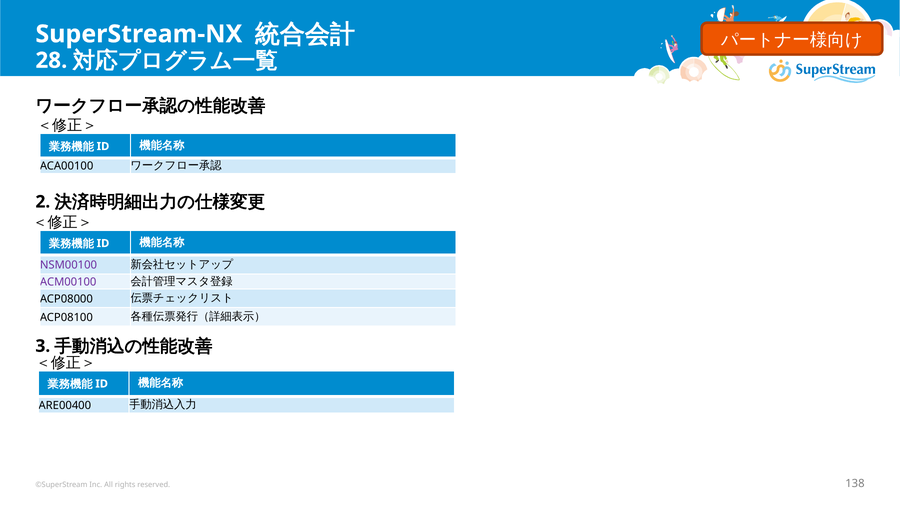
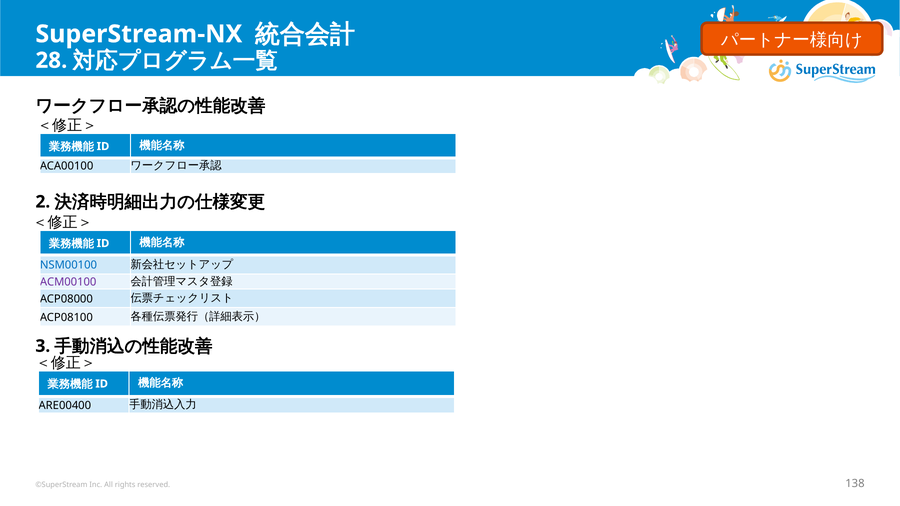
NSM00100 colour: purple -> blue
